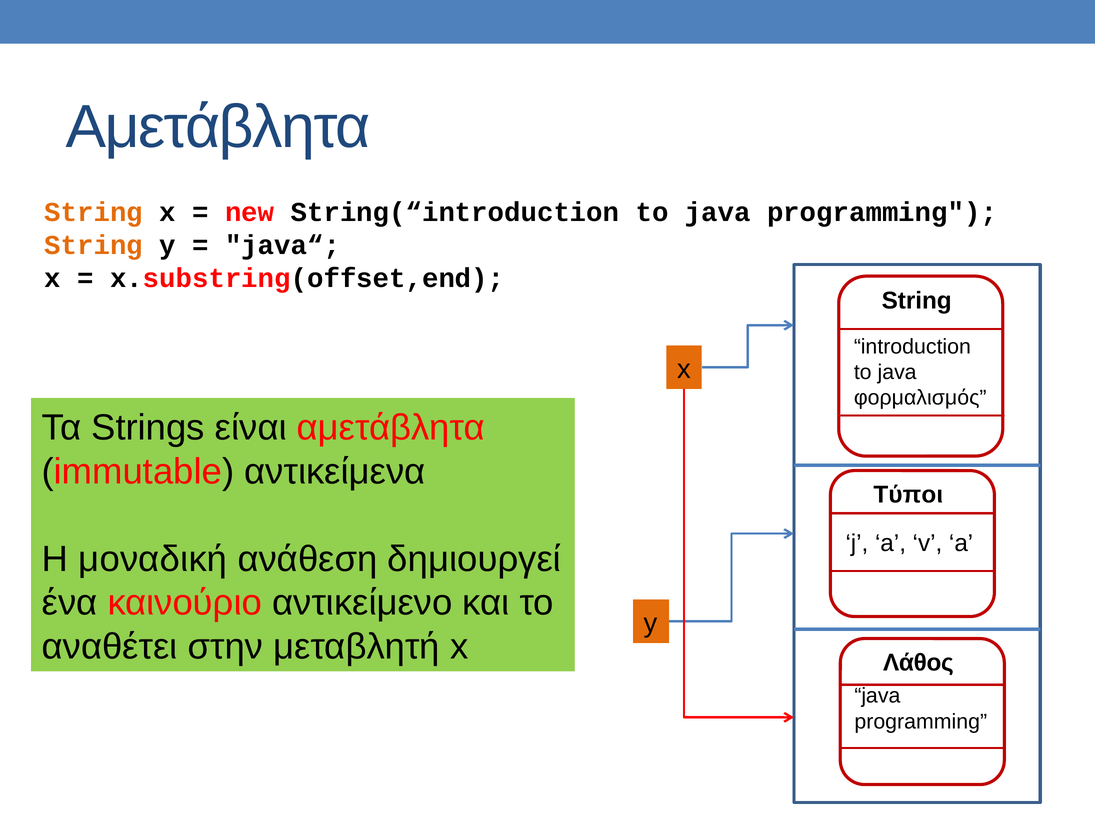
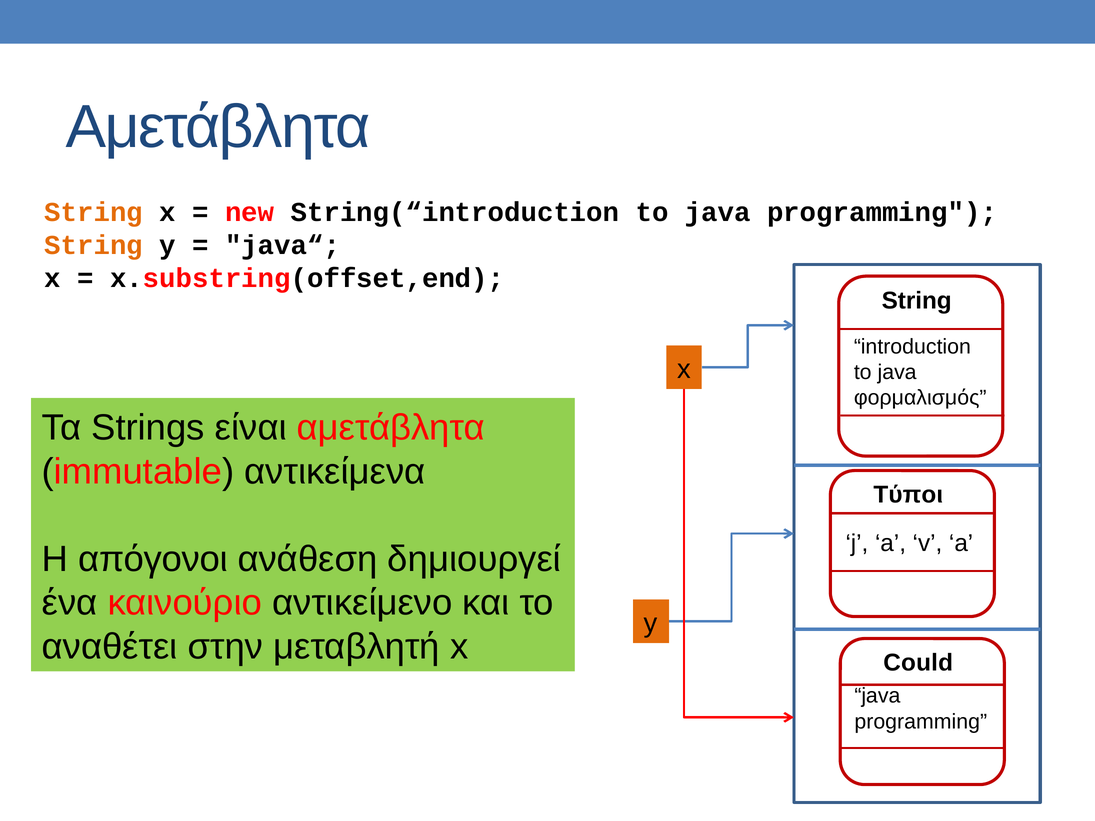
μοναδική: μοναδική -> απόγονοι
Λάθος: Λάθος -> Could
